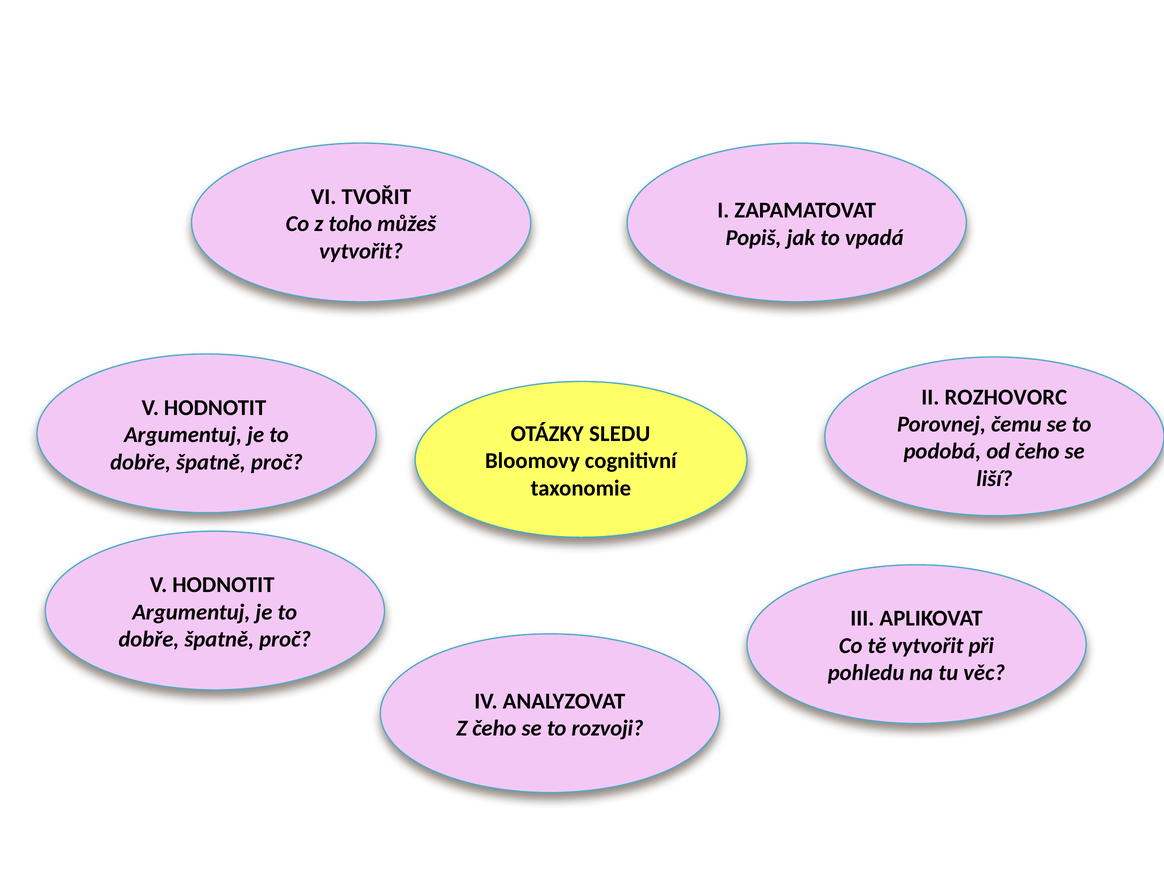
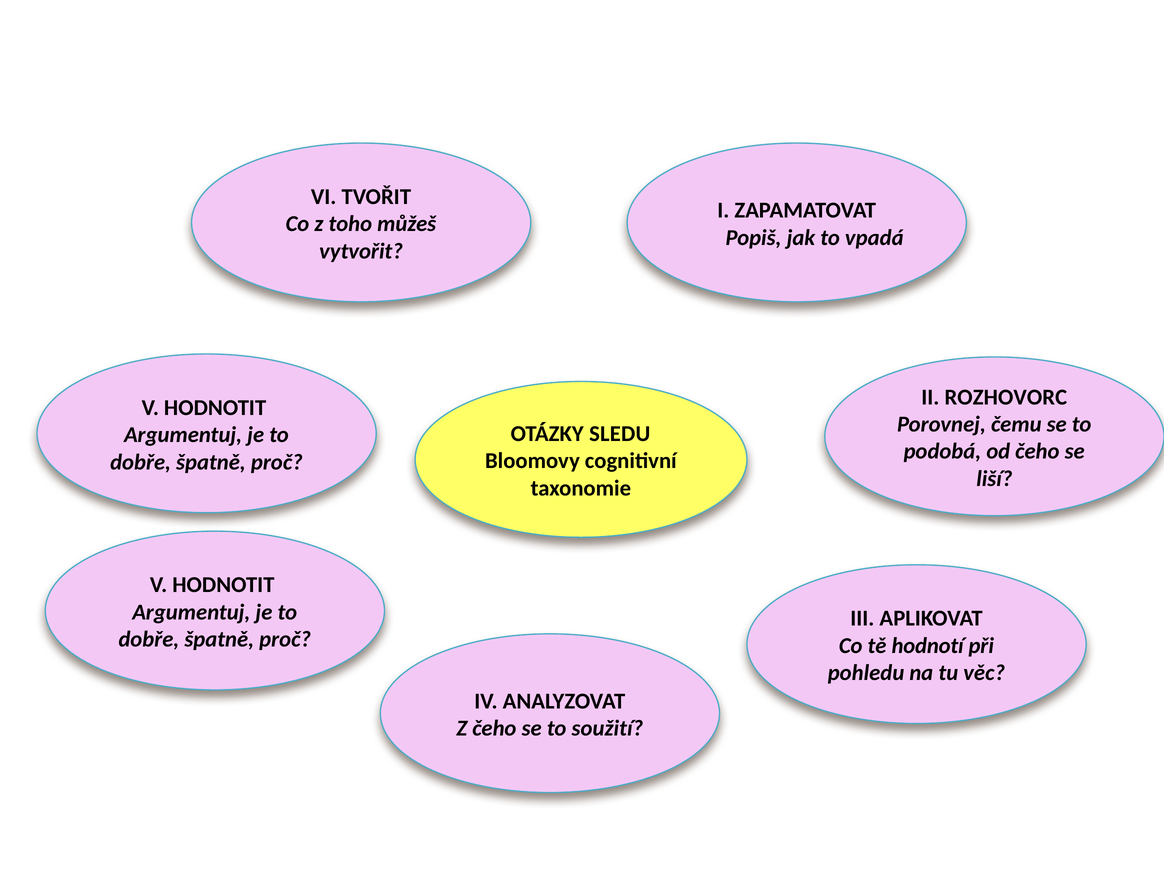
tě vytvořit: vytvořit -> hodnotí
rozvoji: rozvoji -> soužití
